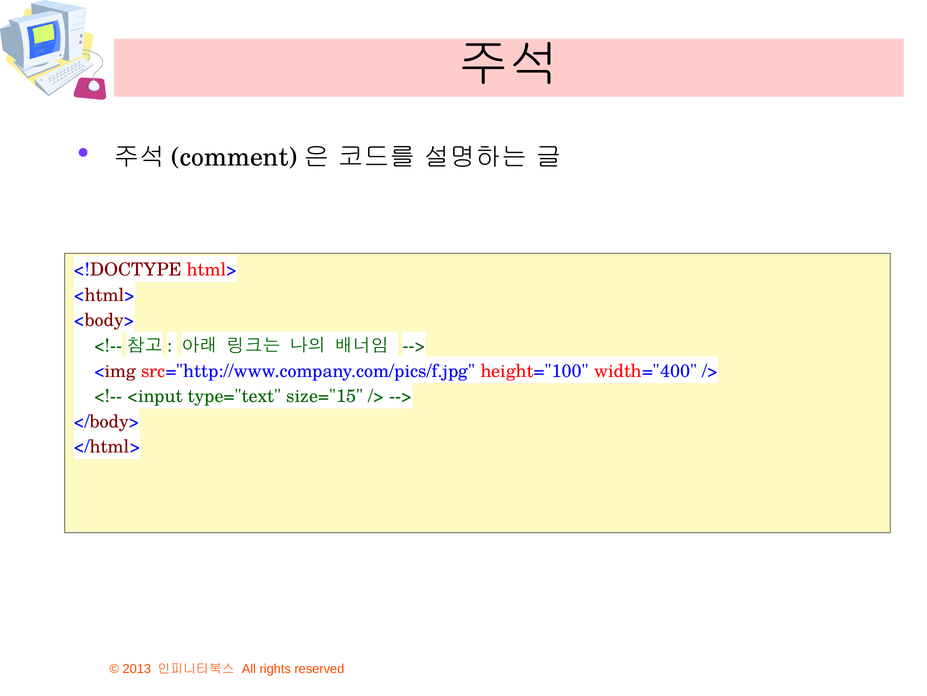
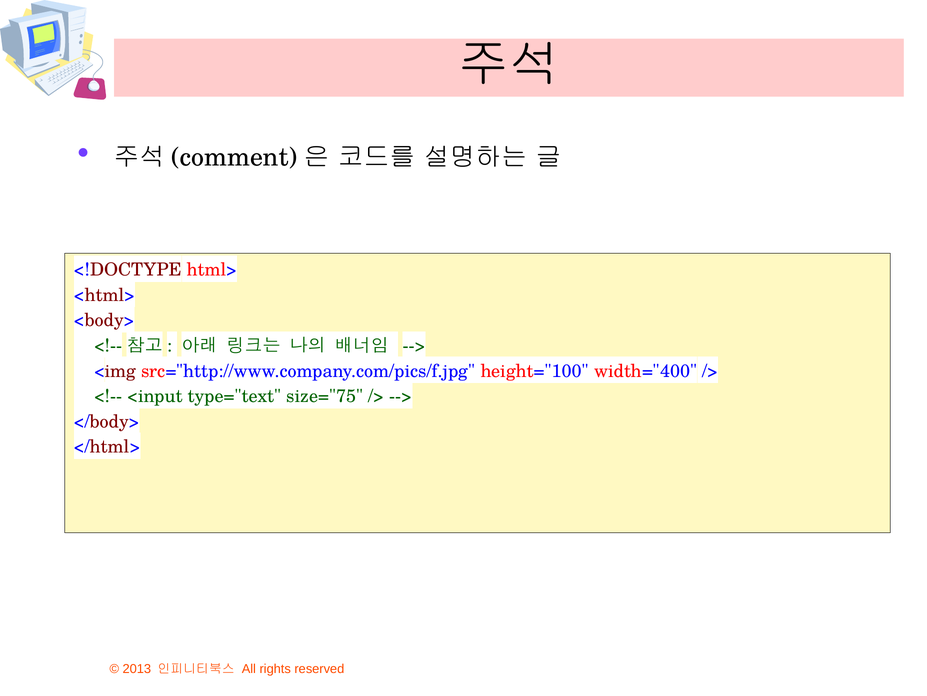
size="15: size="15 -> size="75
